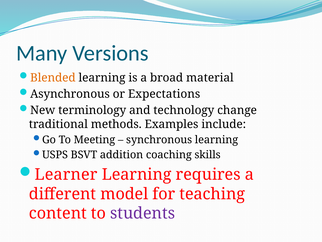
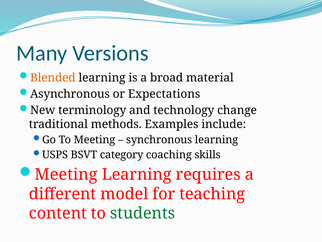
addition: addition -> category
Learner at (66, 174): Learner -> Meeting
students colour: purple -> green
